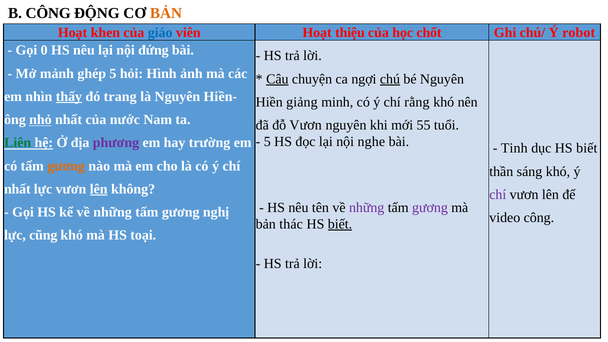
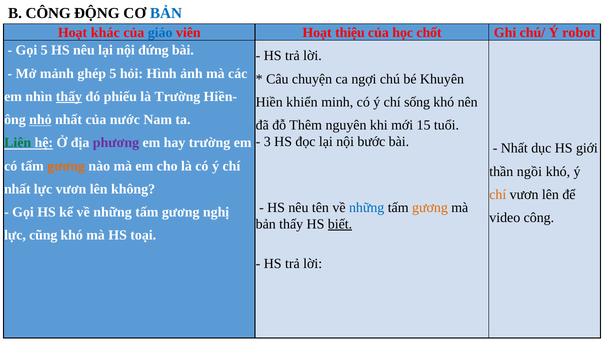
BẢN at (166, 13) colour: orange -> blue
khen: khen -> khác
Gọi 0: 0 -> 5
Câu underline: present -> none
chú underline: present -> none
bé Nguyên: Nguyên -> Khuyên
trang: trang -> phiếu
là Nguyên: Nguyên -> Trường
giảng: giảng -> khiển
rằng: rằng -> sống
đỗ Vươn: Vươn -> Thêm
55: 55 -> 15
5 at (267, 142): 5 -> 3
nghe: nghe -> bước
Tinh at (514, 148): Tinh -> Nhất
dục HS biết: biết -> giới
sáng: sáng -> ngồi
lên at (99, 189) underline: present -> none
chí at (498, 195) colour: purple -> orange
những at (367, 208) colour: purple -> blue
gương at (430, 208) colour: purple -> orange
bản thác: thác -> thấy
